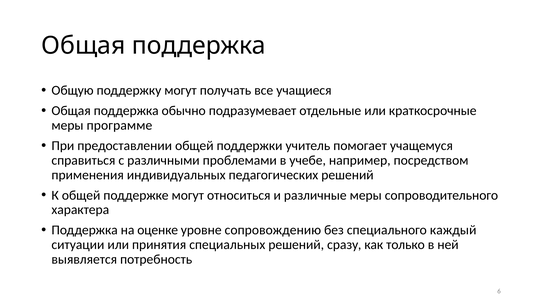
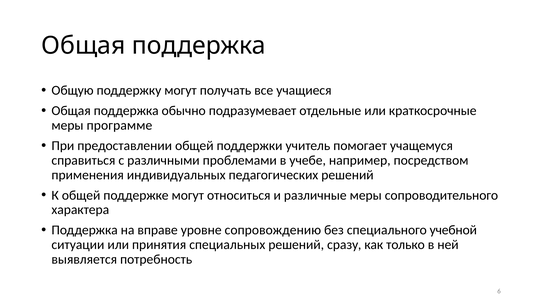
оценке: оценке -> вправе
каждый: каждый -> учебной
